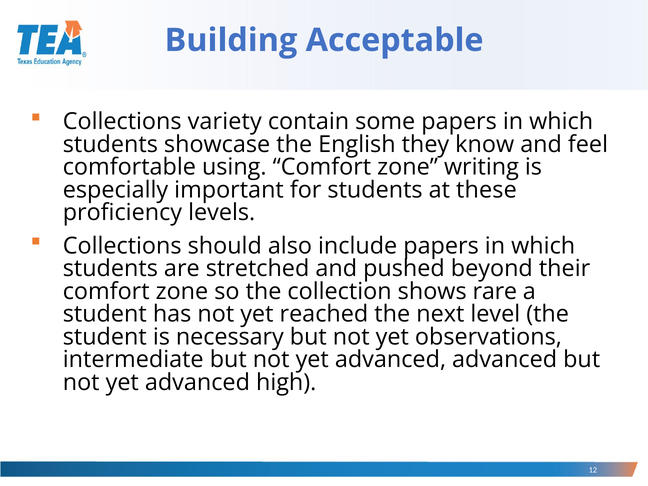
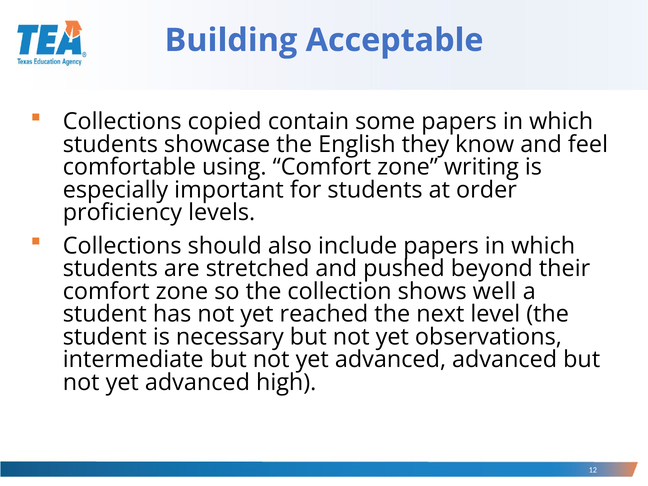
variety: variety -> copied
these: these -> order
rare: rare -> well
